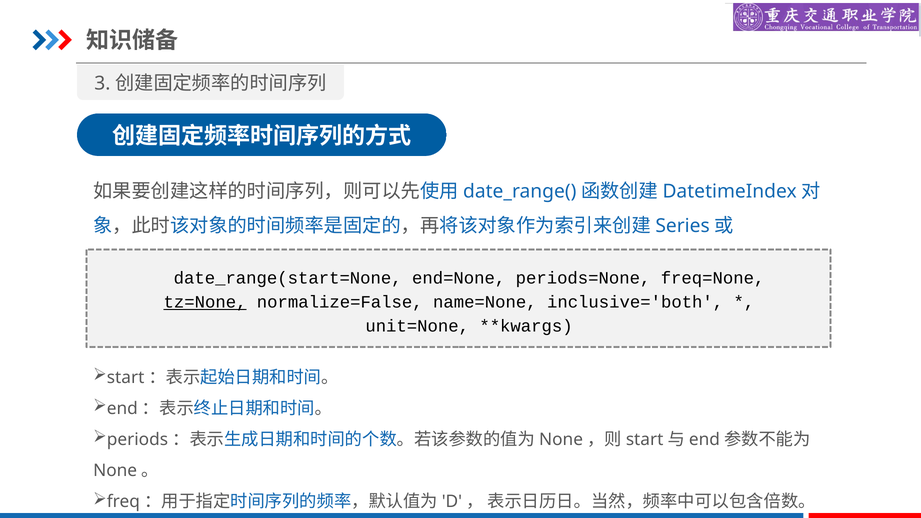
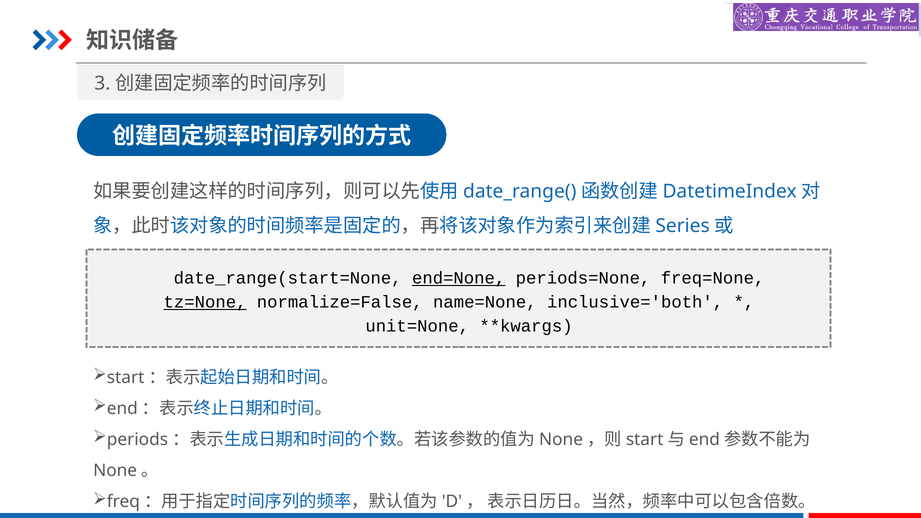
end=None underline: none -> present
